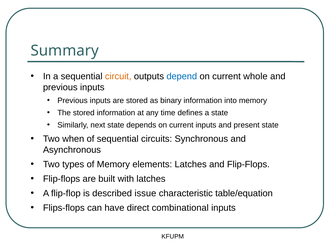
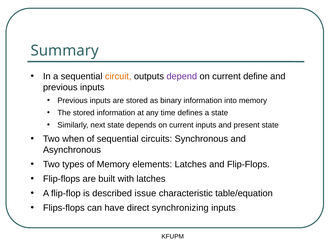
depend colour: blue -> purple
whole: whole -> define
combinational: combinational -> synchronizing
